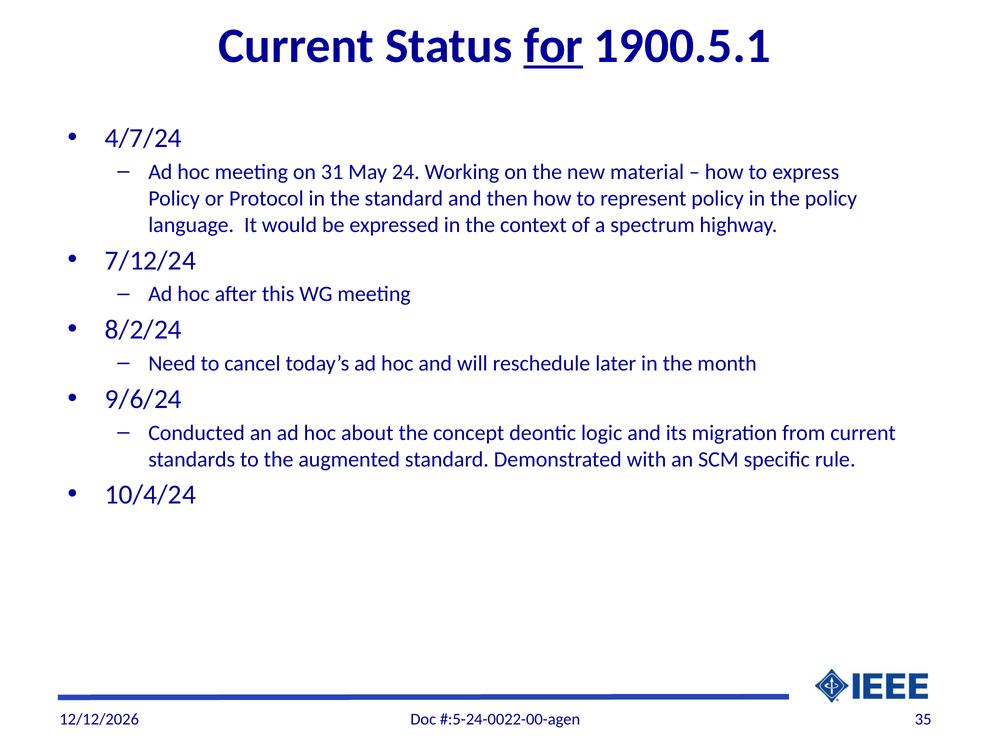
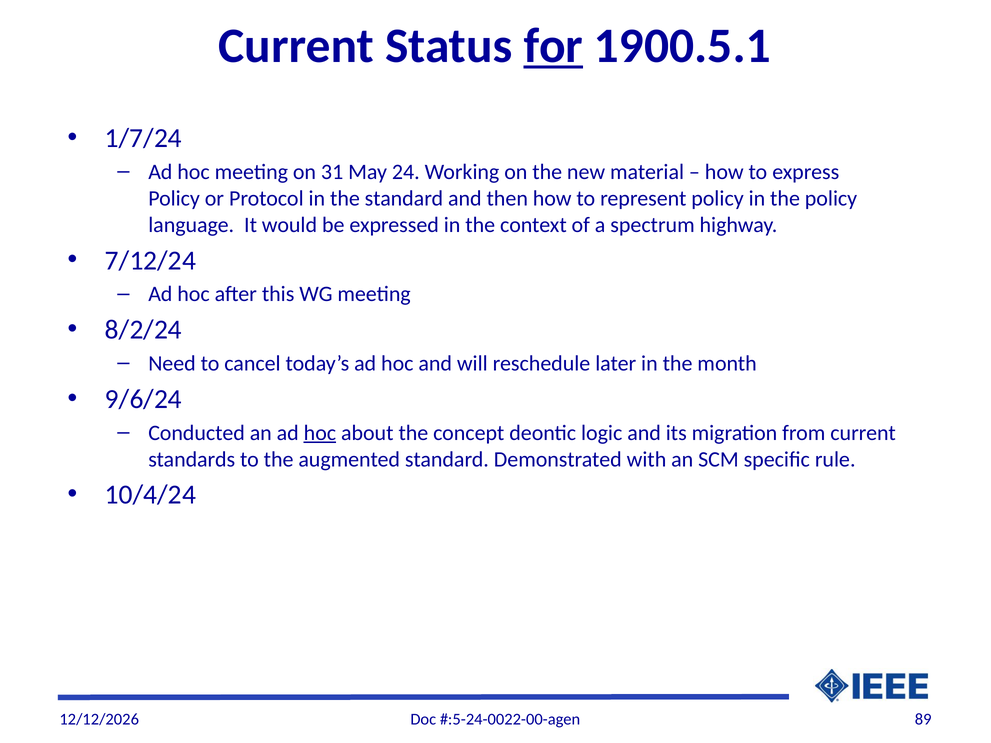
4/7/24: 4/7/24 -> 1/7/24
hoc at (320, 433) underline: none -> present
35: 35 -> 89
